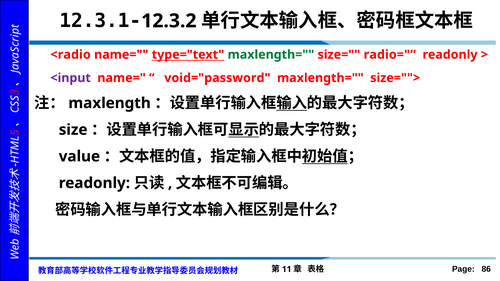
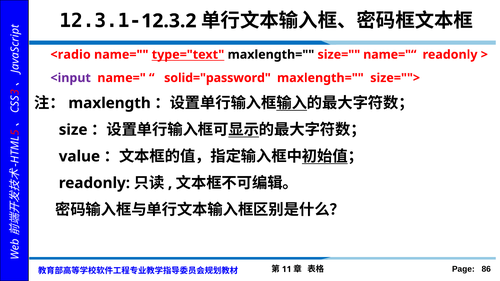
maxlength= at (271, 55) colour: green -> black
radio="“: radio="“ -> name="“
void="password: void="password -> solid="password
